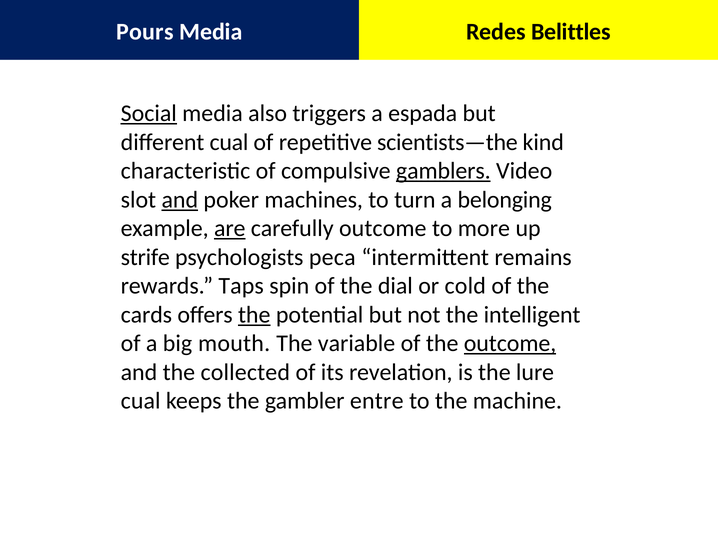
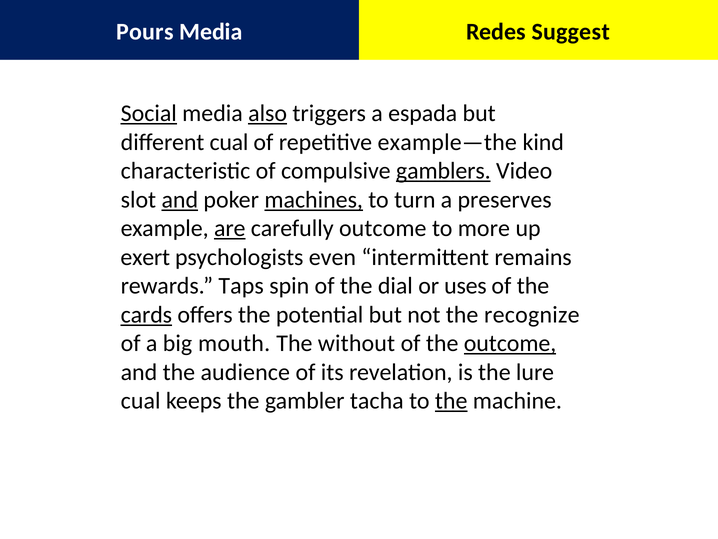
Belittles: Belittles -> Suggest
also underline: none -> present
scientists—the: scientists—the -> example—the
machines underline: none -> present
belonging: belonging -> preserves
strife: strife -> exert
peca: peca -> even
cold: cold -> uses
cards underline: none -> present
the at (254, 315) underline: present -> none
intelligent: intelligent -> recognize
variable: variable -> without
collected: collected -> audience
entre: entre -> tacha
the at (451, 401) underline: none -> present
